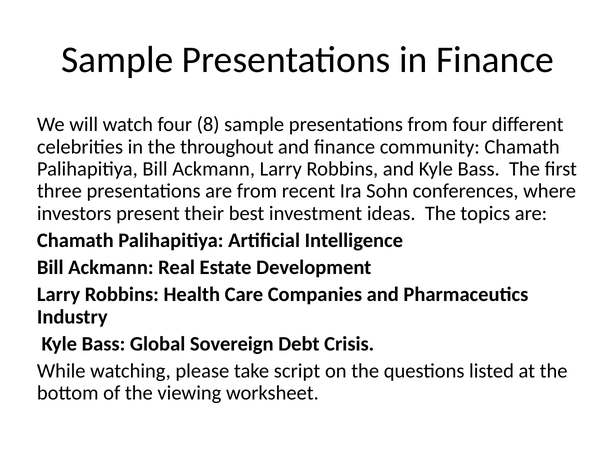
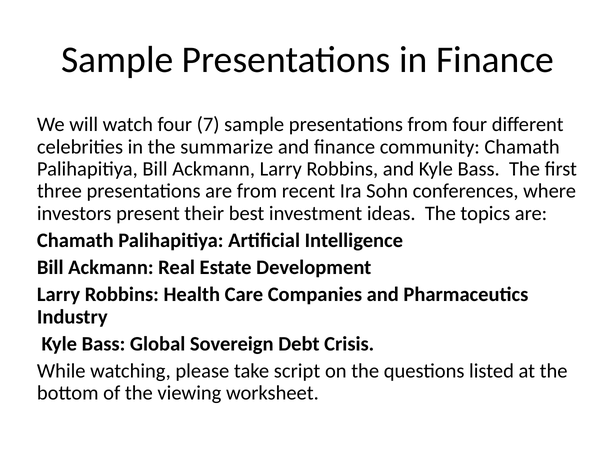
8: 8 -> 7
throughout: throughout -> summarize
